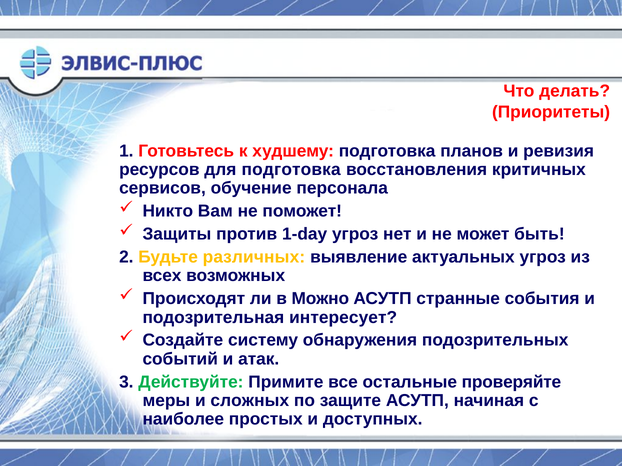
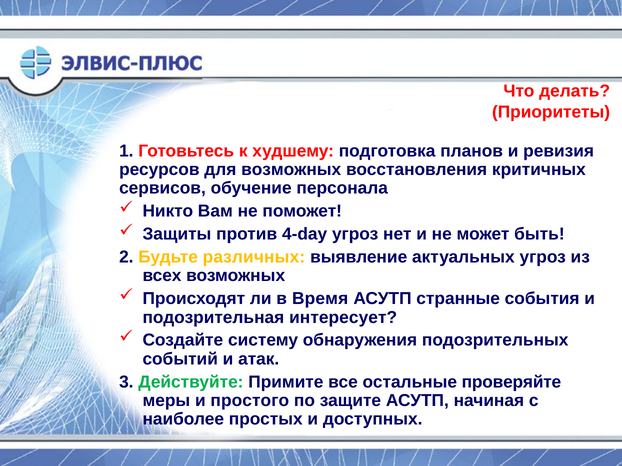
для подготовка: подготовка -> возможных
1-day: 1-day -> 4-day
Можно: Можно -> Время
сложных: сложных -> простого
